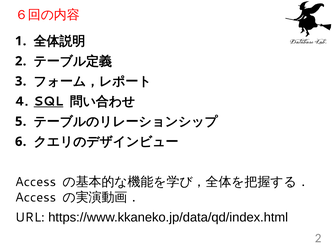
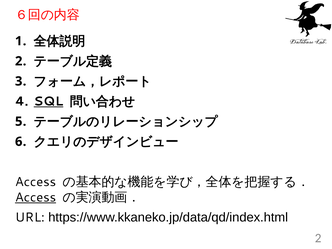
Access at (36, 197) underline: none -> present
